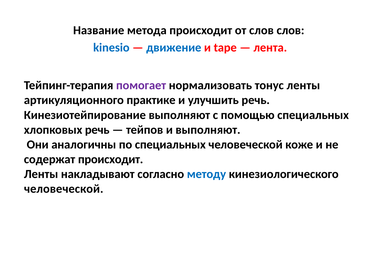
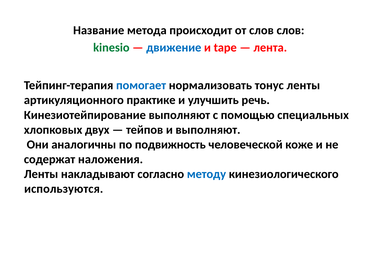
kinesio colour: blue -> green
помогает colour: purple -> blue
хлопковых речь: речь -> двух
по специальных: специальных -> подвижность
содержат происходит: происходит -> наложения
человеческой at (64, 189): человеческой -> используются
